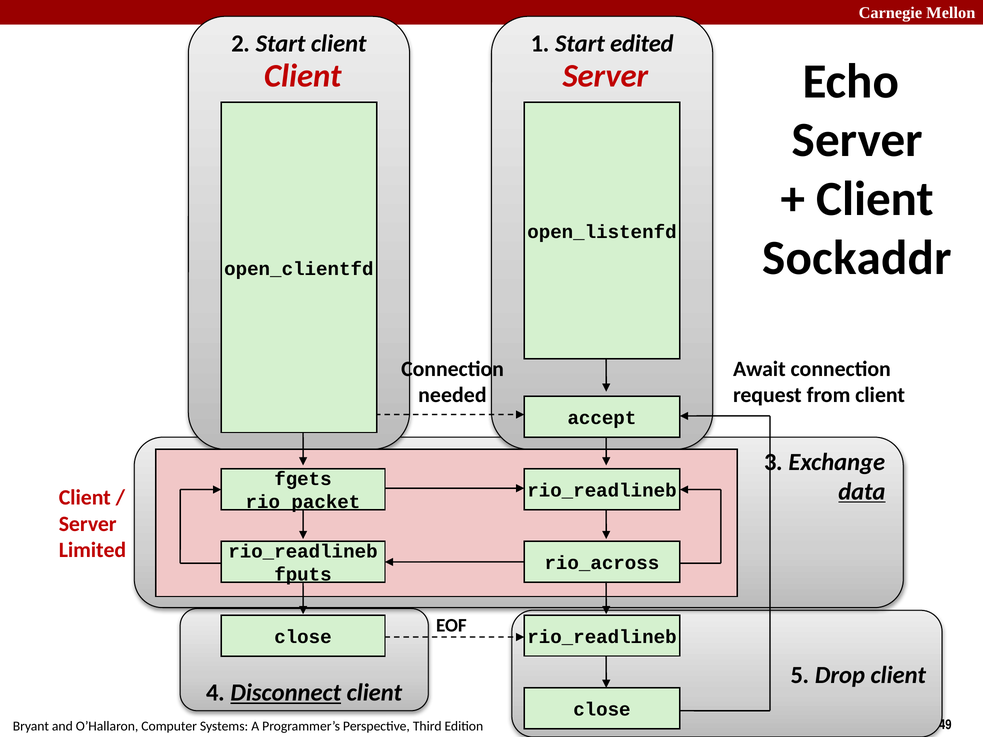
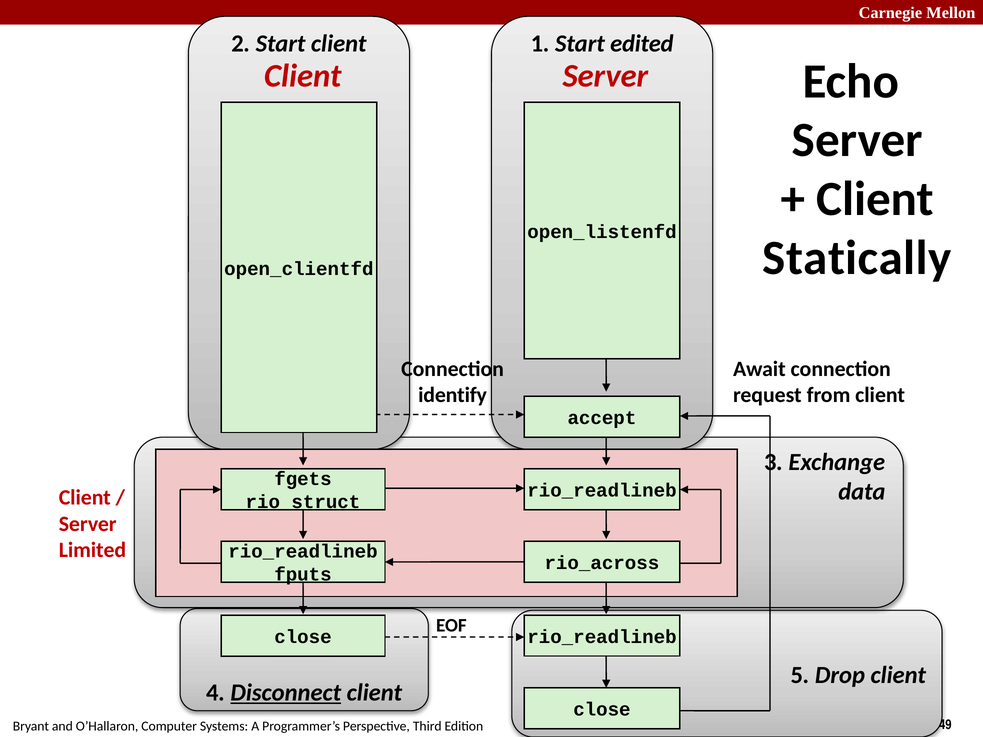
Sockaddr: Sockaddr -> Statically
needed: needed -> identify
data underline: present -> none
rio_packet: rio_packet -> rio_struct
